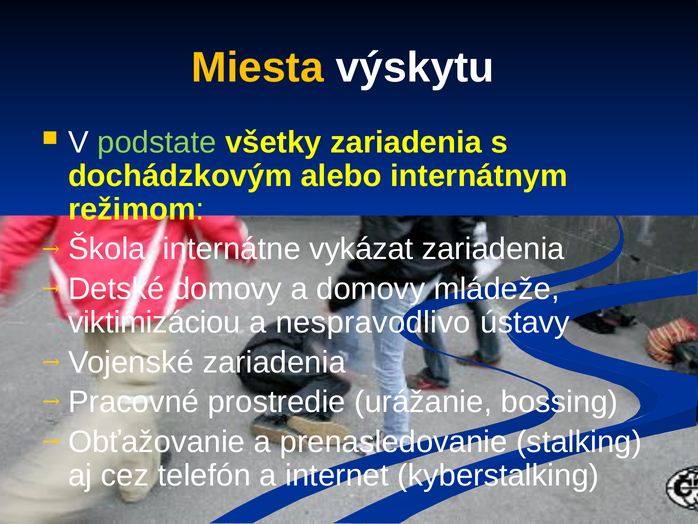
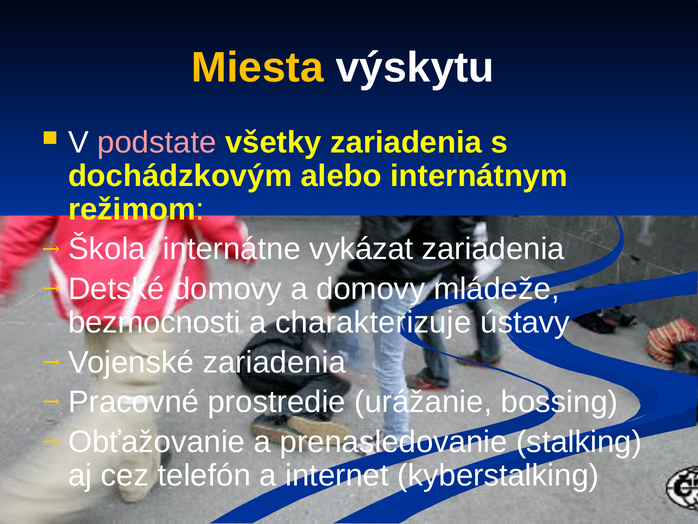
podstate colour: light green -> pink
viktimizáciou: viktimizáciou -> bezmocnosti
nespravodlivo: nespravodlivo -> charakterizuje
